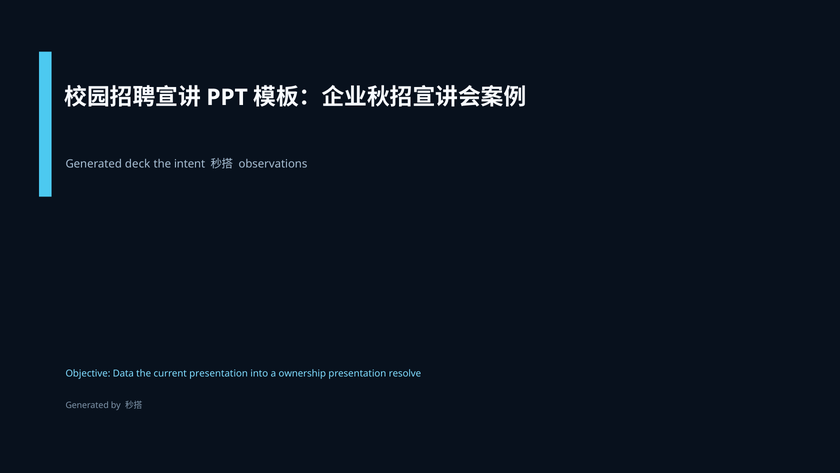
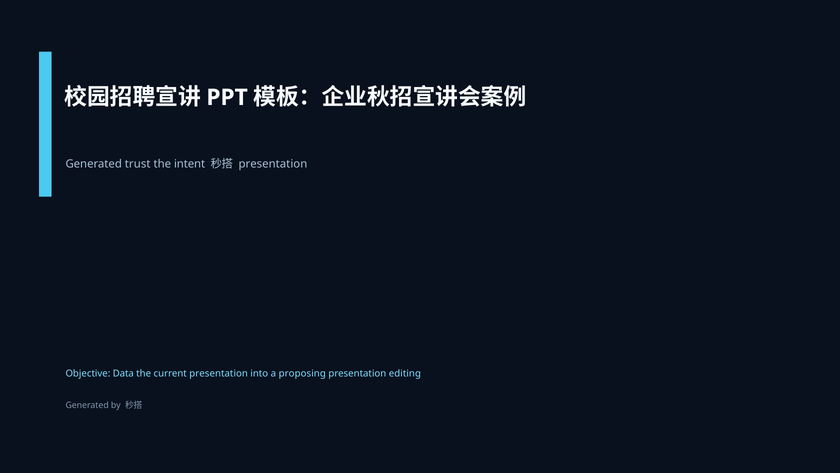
deck: deck -> trust
observations at (273, 164): observations -> presentation
ownership: ownership -> proposing
resolve: resolve -> editing
